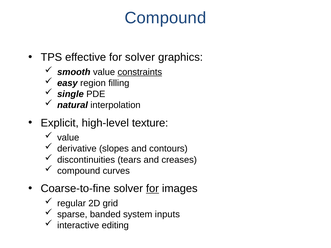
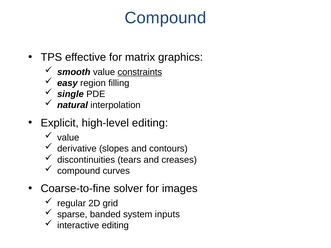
for solver: solver -> matrix
high-level texture: texture -> editing
for at (152, 189) underline: present -> none
